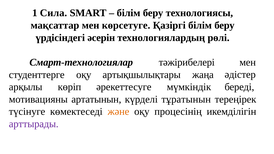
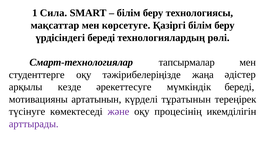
үрдісіндегі әсерін: әсерін -> береді
тәжірибелері: тәжірибелері -> тапсырмалар
артықшылықтары: артықшылықтары -> тәжірибелеріңізде
көріп: көріп -> кезде
және colour: orange -> purple
